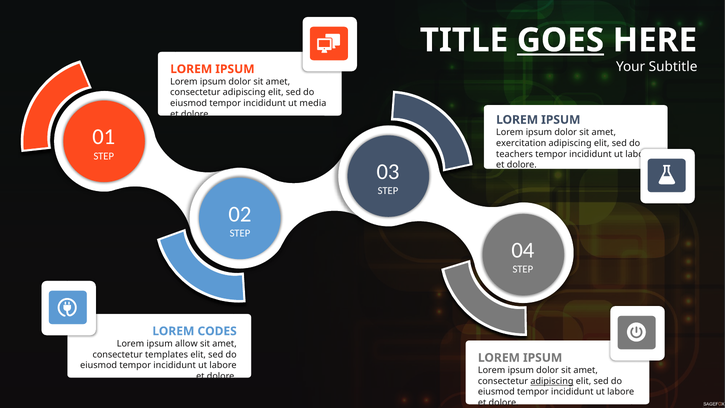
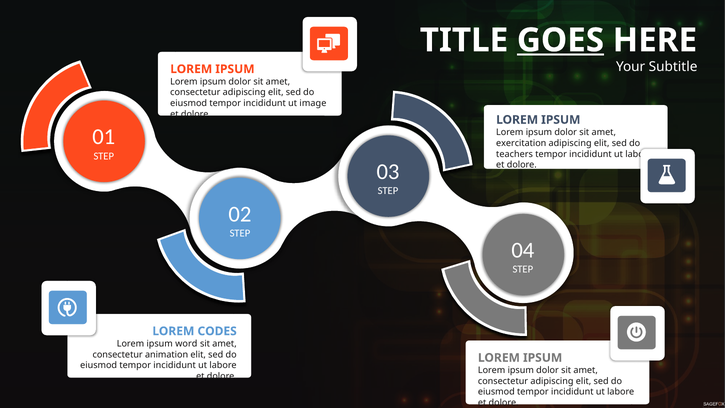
media: media -> image
allow: allow -> word
templates: templates -> animation
adipiscing at (552, 381) underline: present -> none
